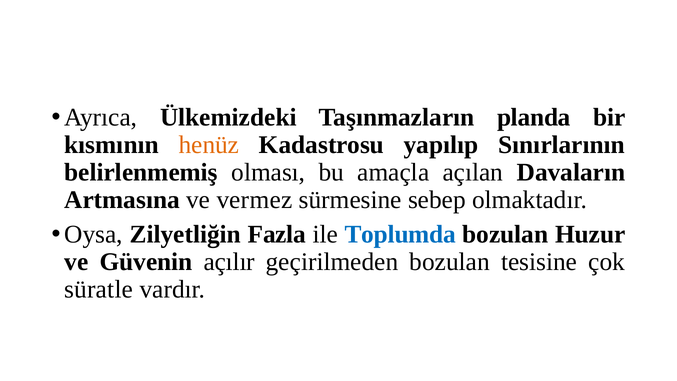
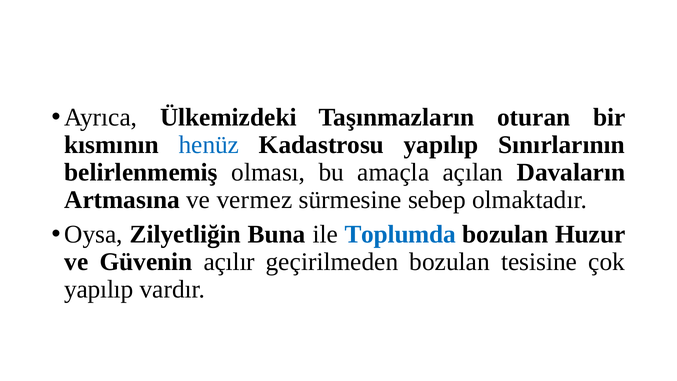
planda: planda -> oturan
henüz colour: orange -> blue
Fazla: Fazla -> Buna
süratle at (99, 289): süratle -> yapılıp
